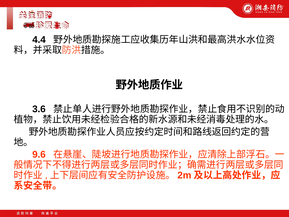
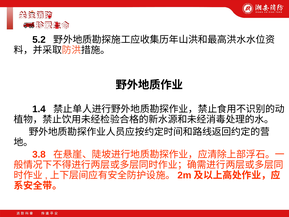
4.4: 4.4 -> 5.2
3.6: 3.6 -> 1.4
9.6: 9.6 -> 3.8
